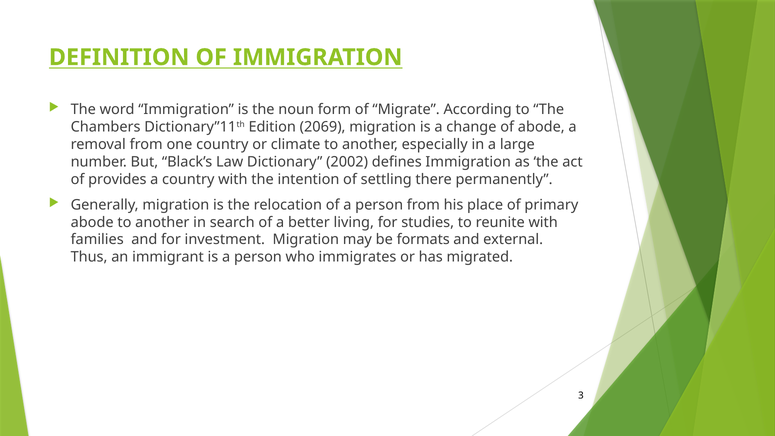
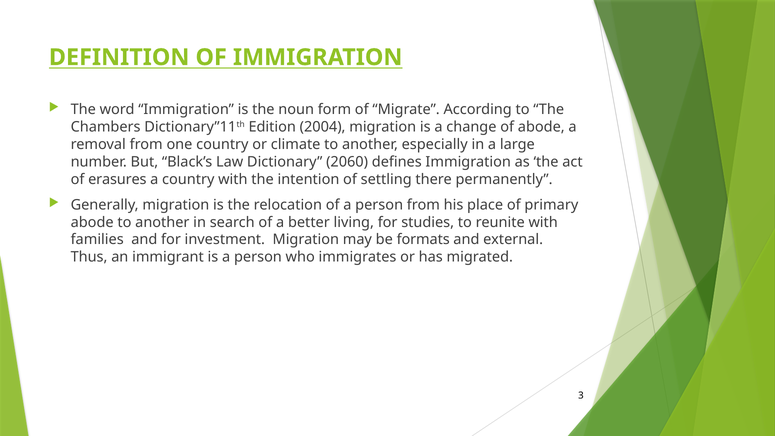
2069: 2069 -> 2004
2002: 2002 -> 2060
provides: provides -> erasures
